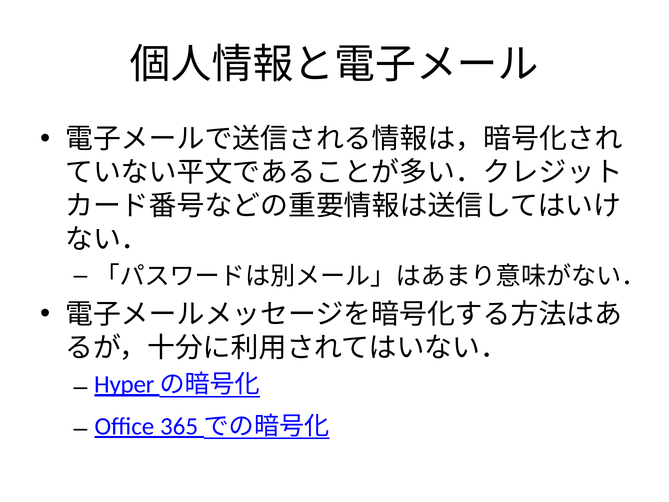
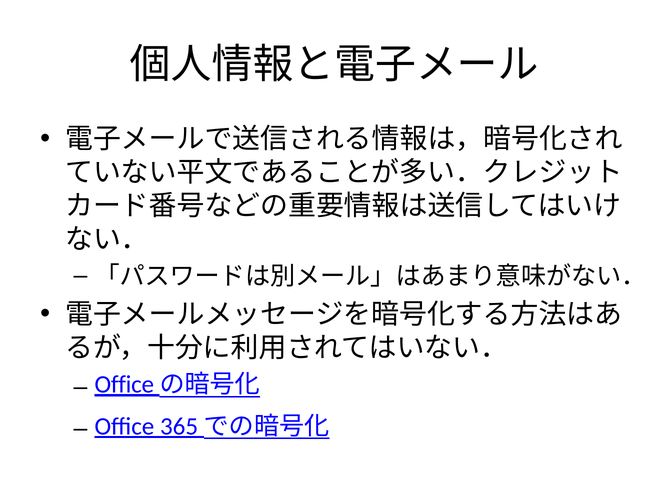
Hyper at (124, 384): Hyper -> Office
